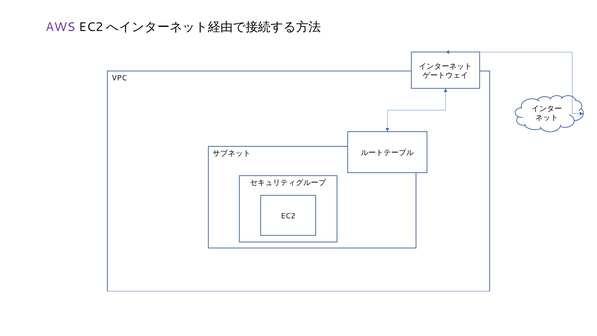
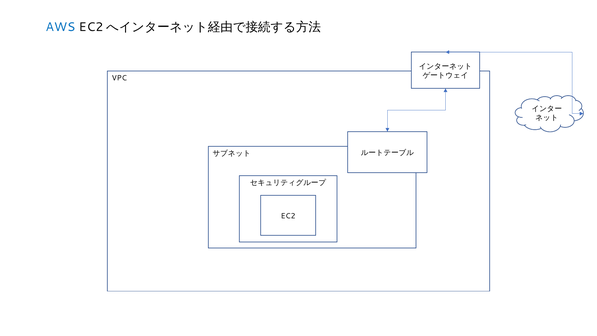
AWS colour: purple -> blue
